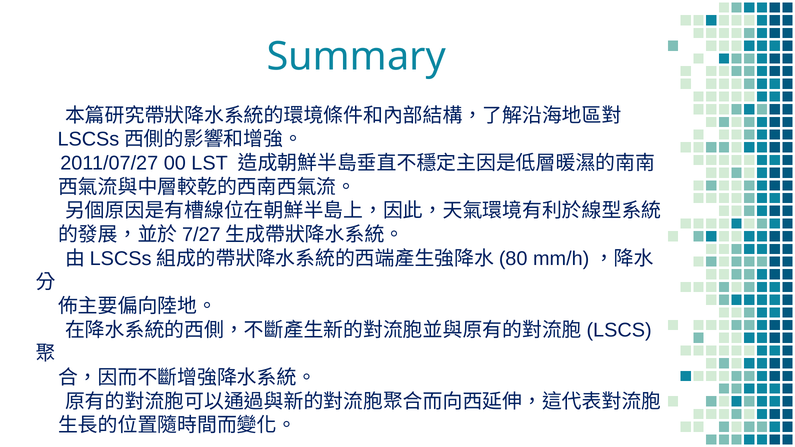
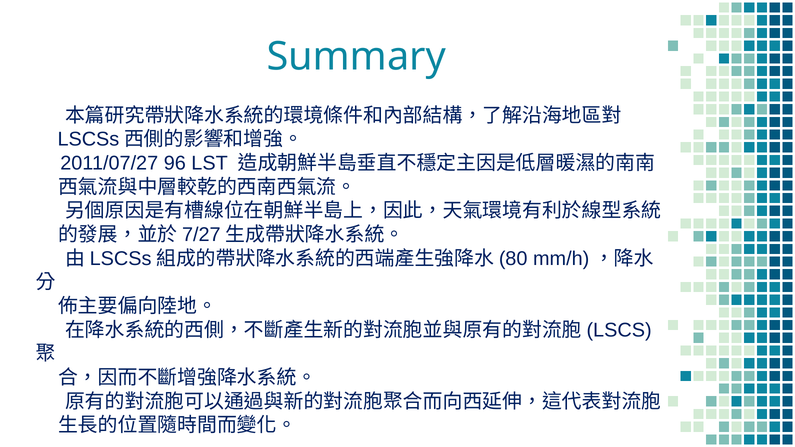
00: 00 -> 96
